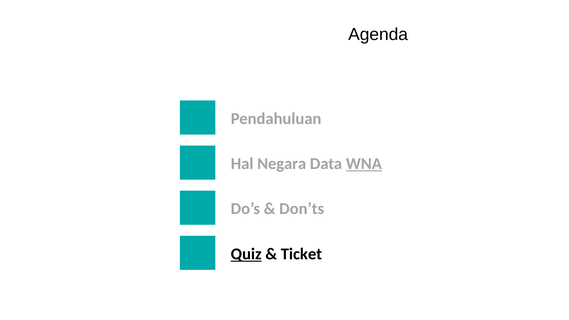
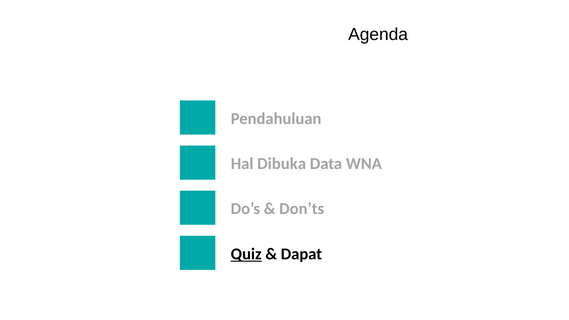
Negara: Negara -> Dibuka
WNA underline: present -> none
Ticket: Ticket -> Dapat
